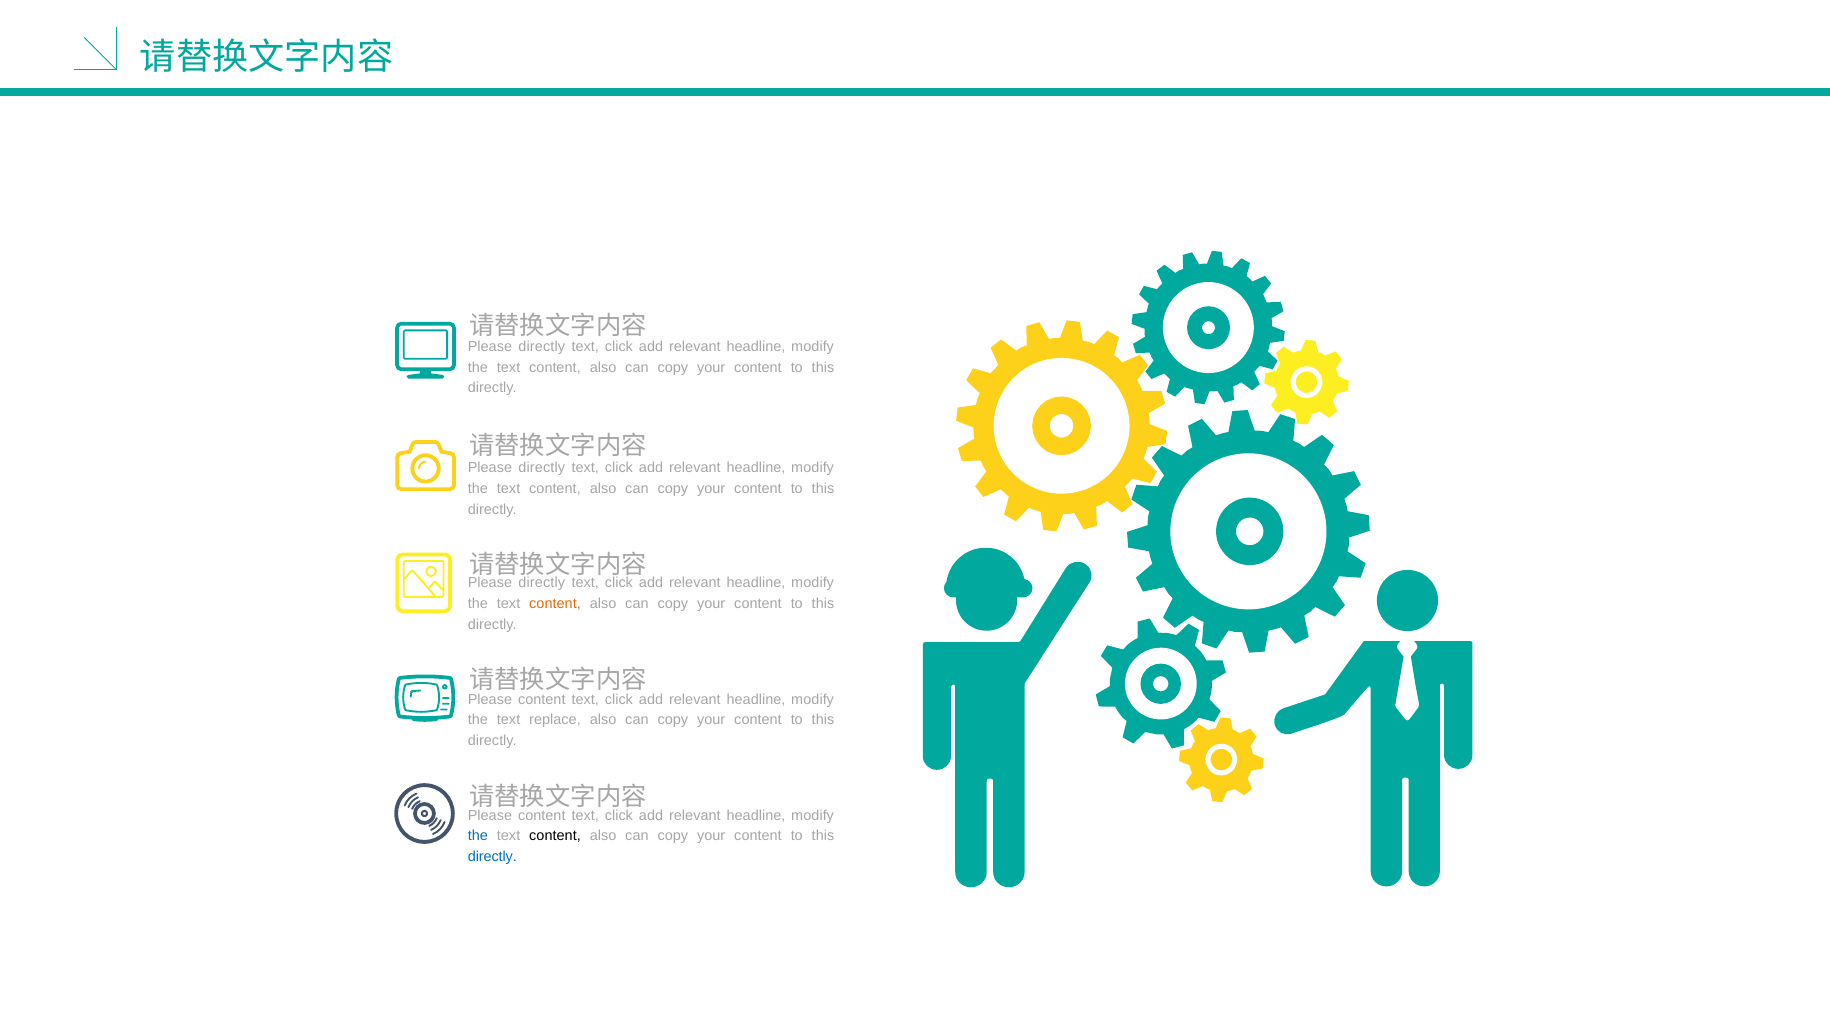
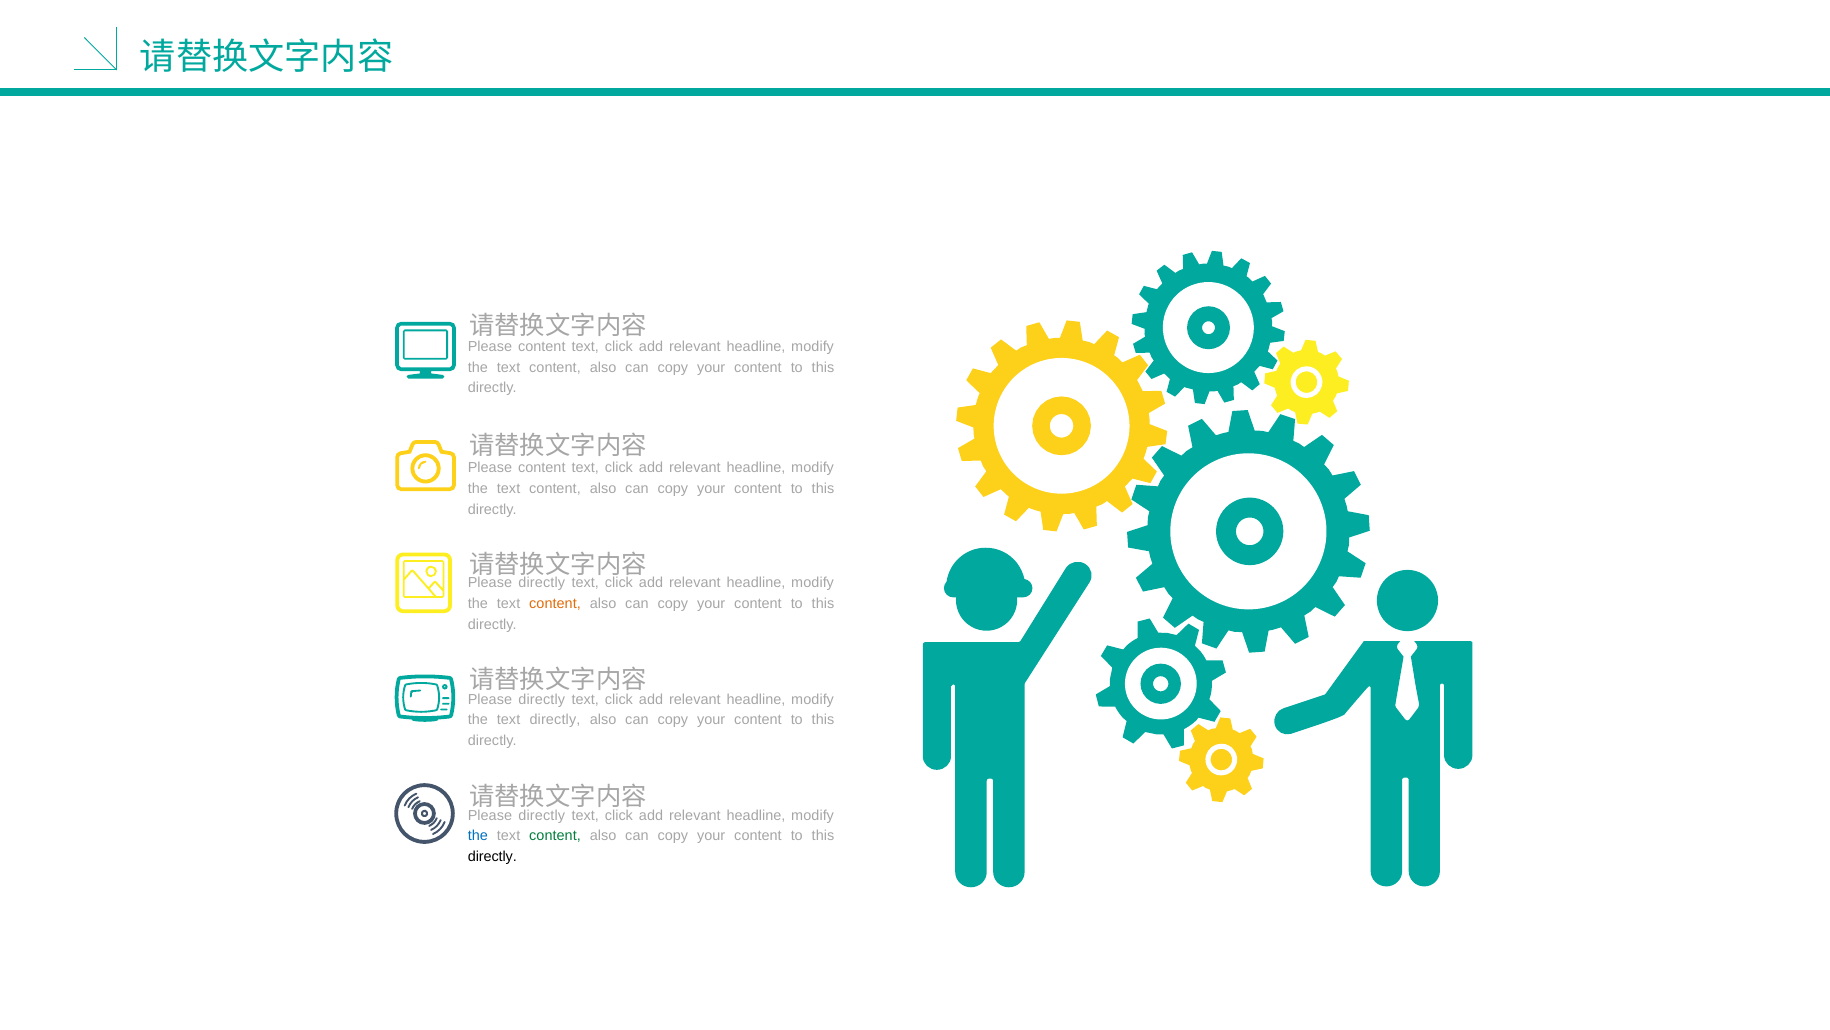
directly at (542, 346): directly -> content
directly at (542, 468): directly -> content
content at (542, 699): content -> directly
text replace: replace -> directly
content at (542, 815): content -> directly
content at (555, 836) colour: black -> green
directly at (492, 856) colour: blue -> black
